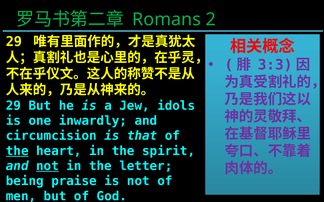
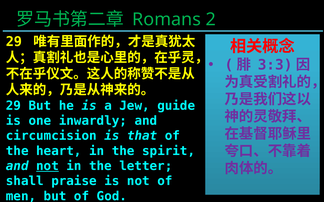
idols: idols -> guide
the at (17, 151) underline: present -> none
being: being -> shall
